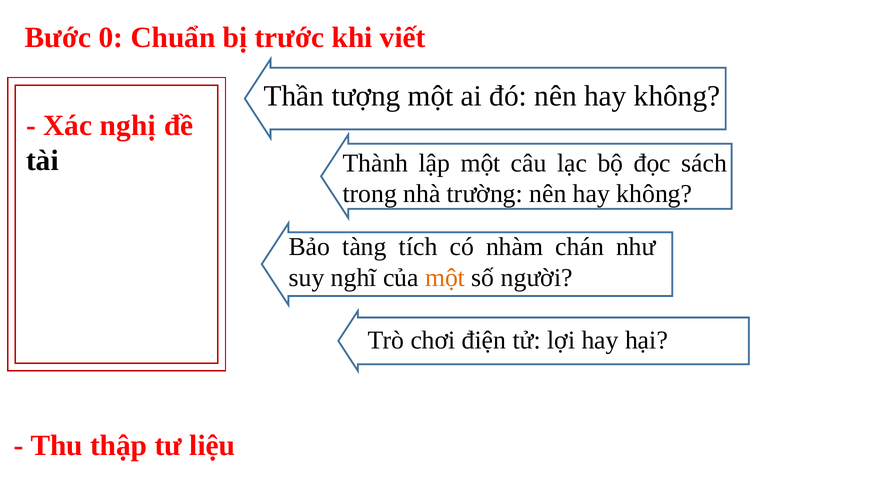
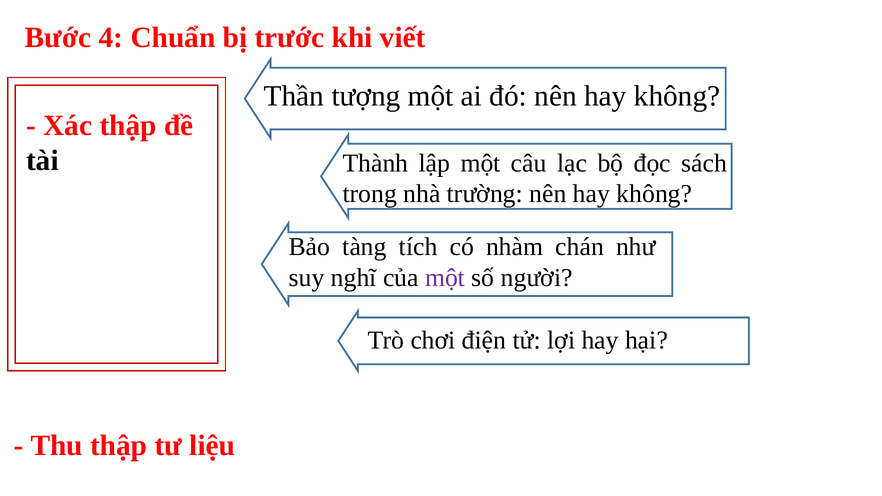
0: 0 -> 4
Xác nghị: nghị -> thập
một at (445, 278) colour: orange -> purple
